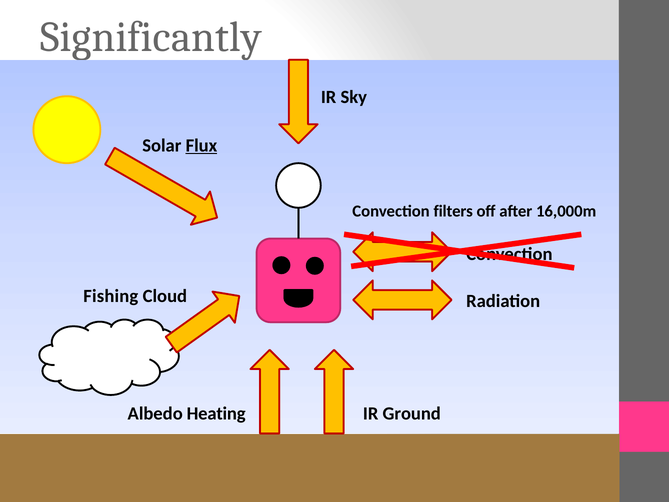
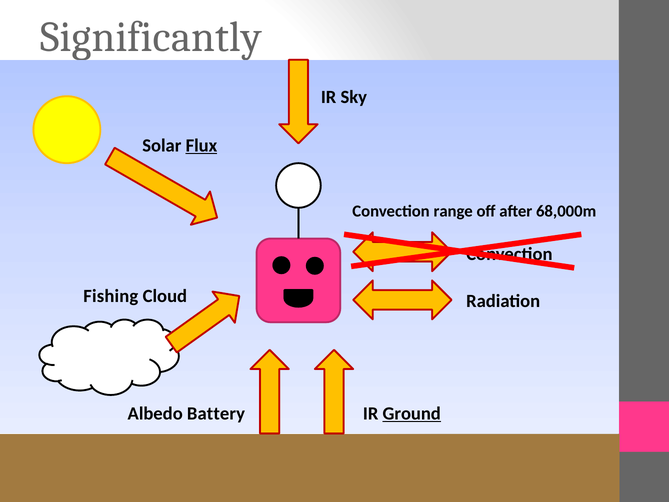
filters: filters -> range
16,000m: 16,000m -> 68,000m
Heating: Heating -> Battery
Ground underline: none -> present
